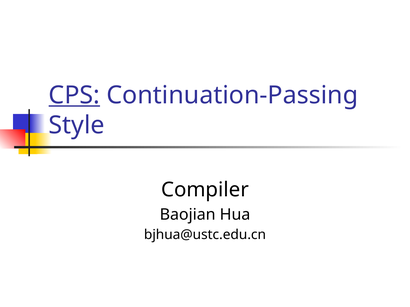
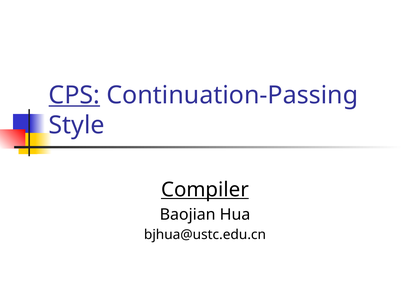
Compiler underline: none -> present
